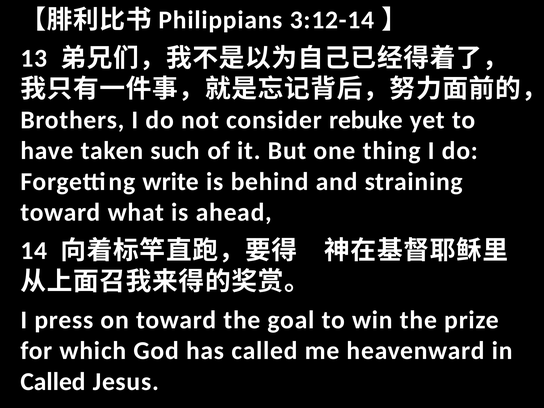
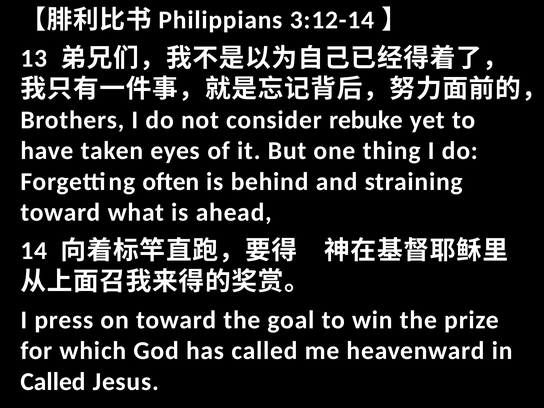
such: such -> eyes
write: write -> often
